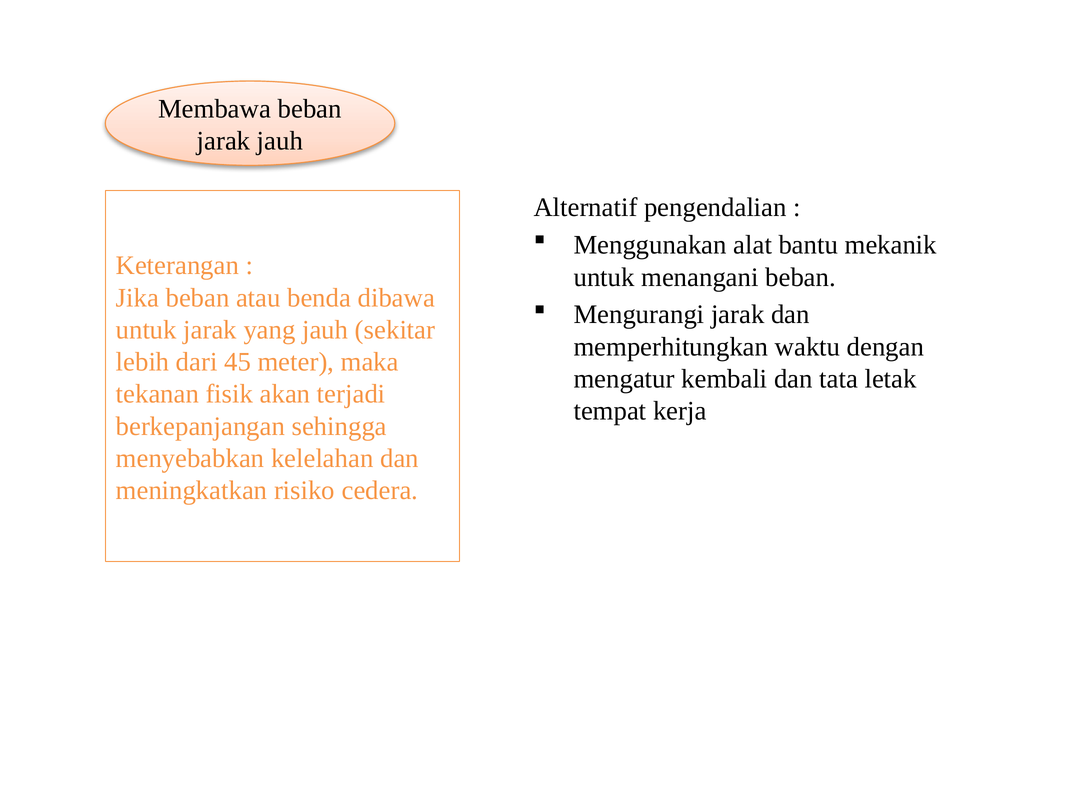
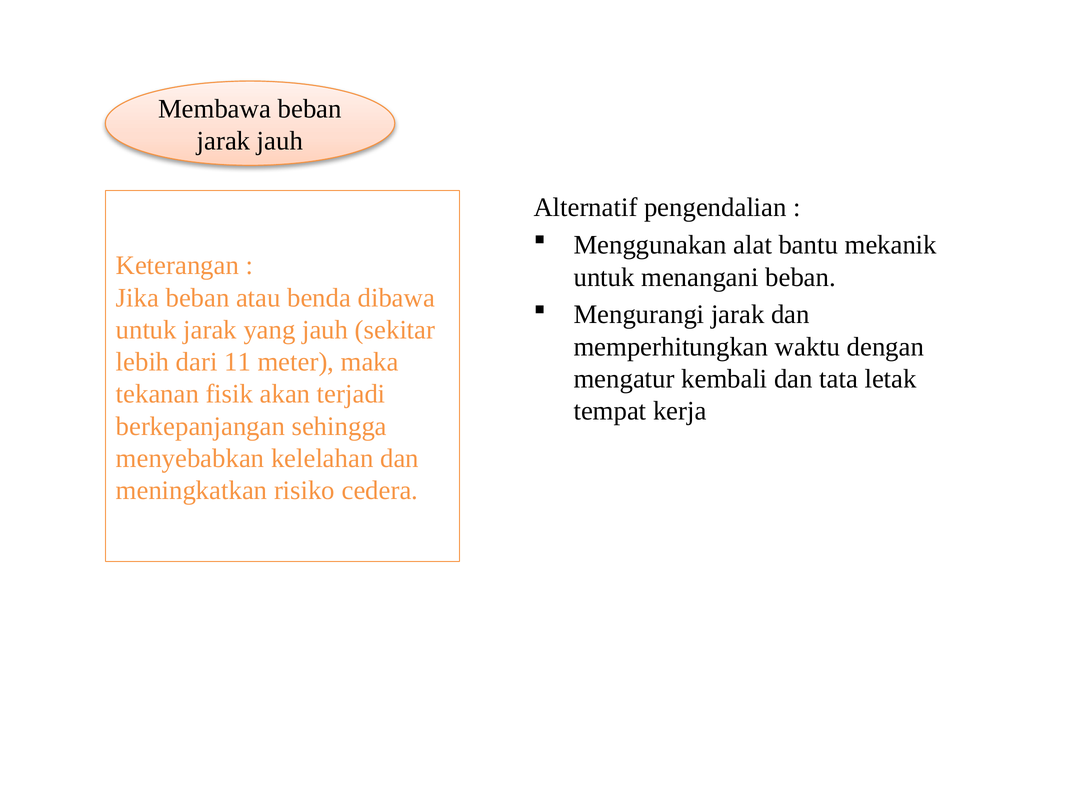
45: 45 -> 11
